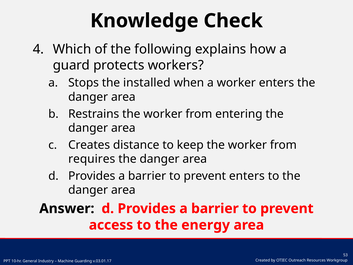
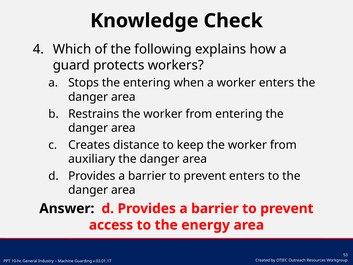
the installed: installed -> entering
requires: requires -> auxiliary
